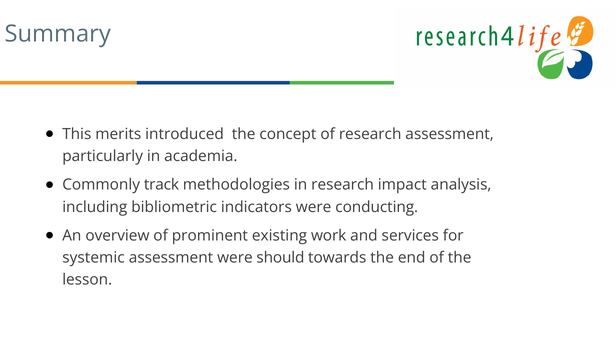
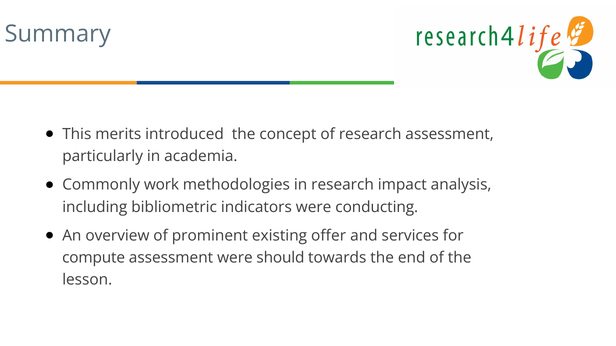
track: track -> work
work: work -> offer
systemic: systemic -> compute
